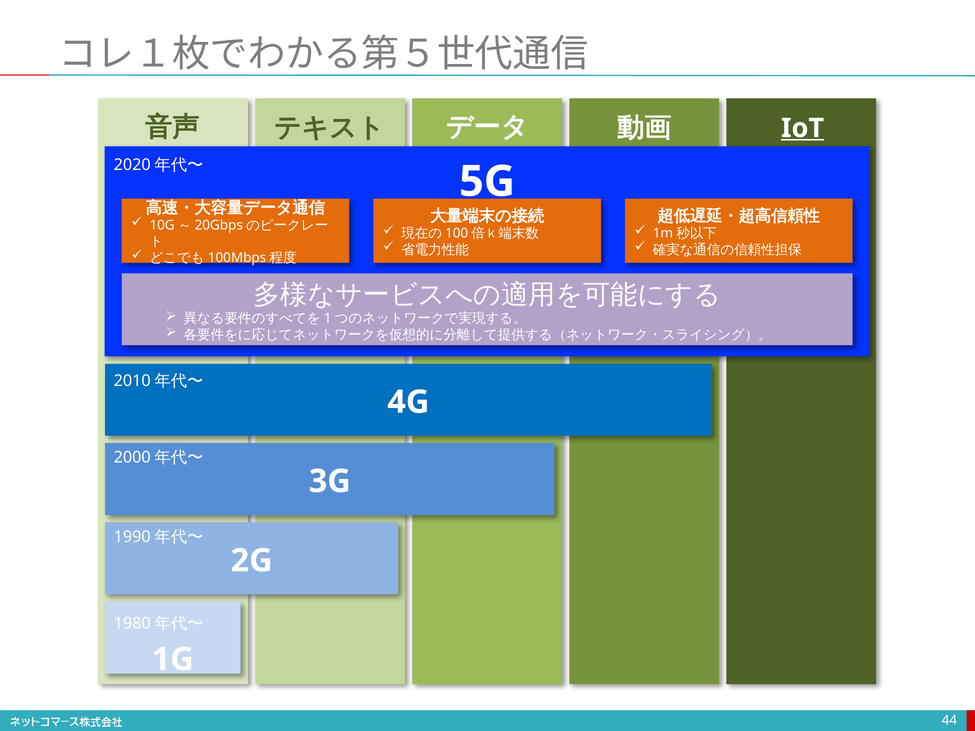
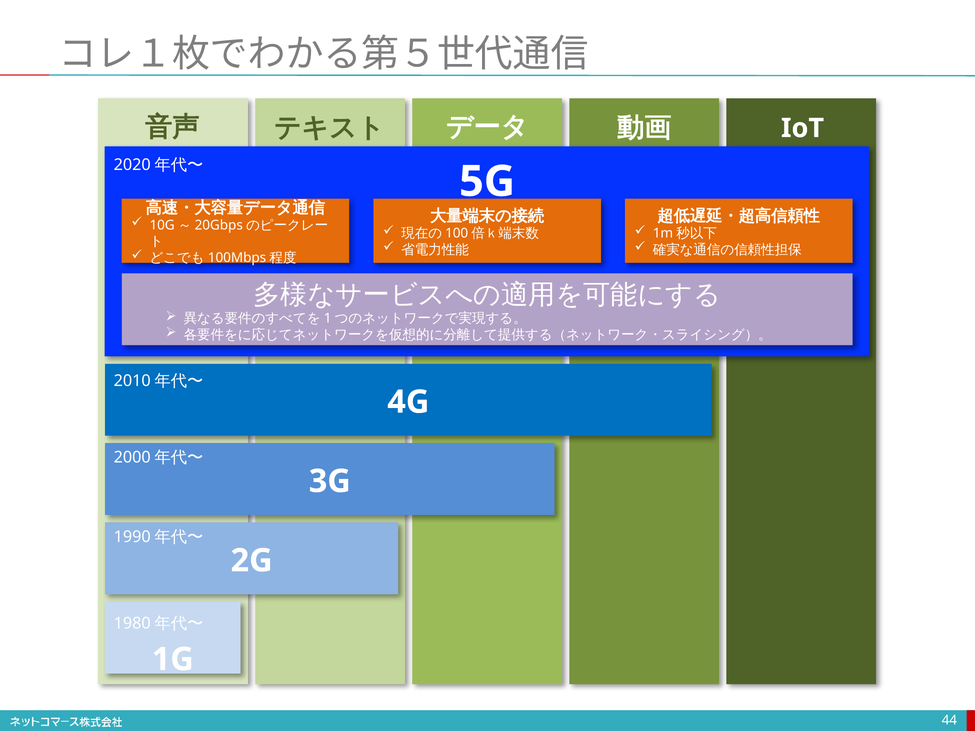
IoT underline: present -> none
